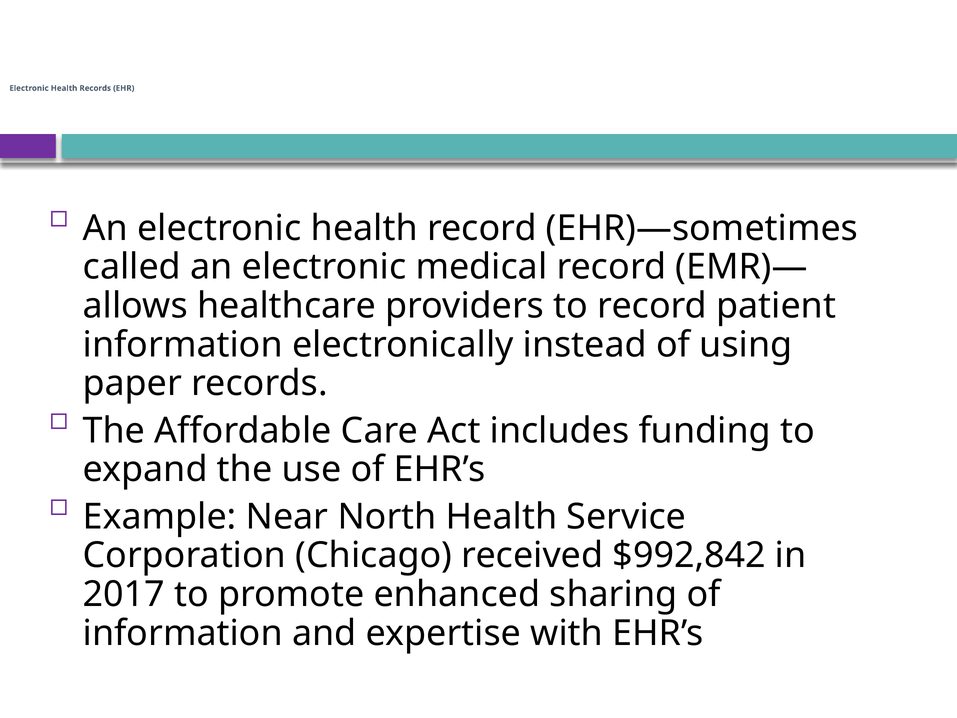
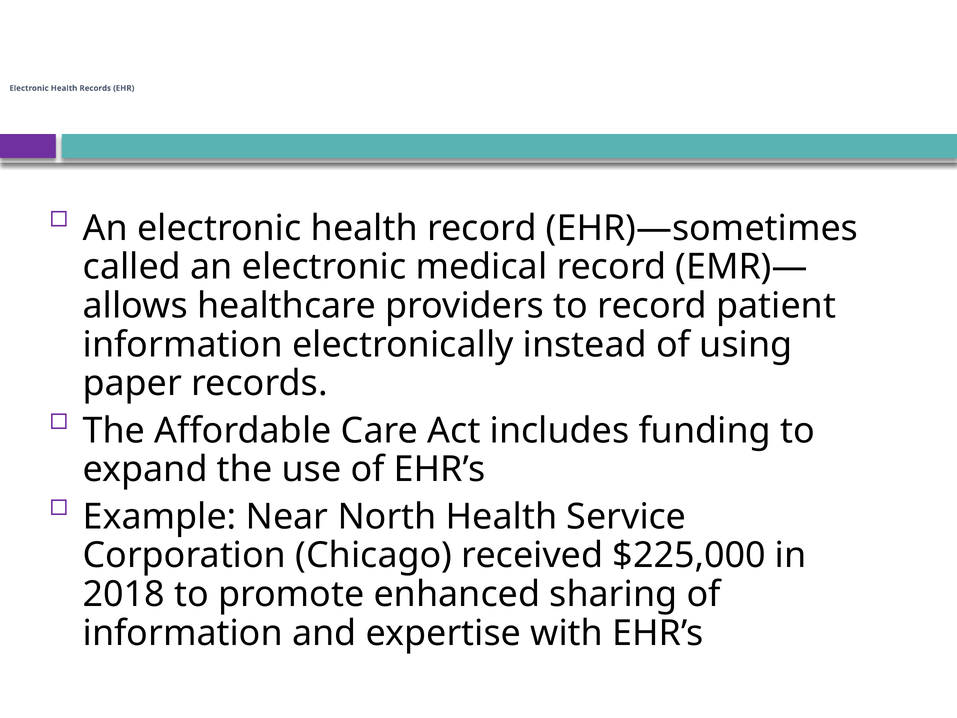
$992,842: $992,842 -> $225,000
2017: 2017 -> 2018
